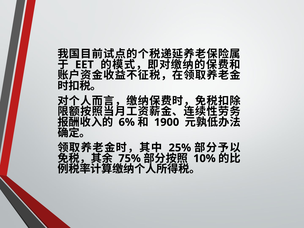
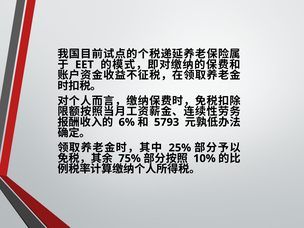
1900: 1900 -> 5793
